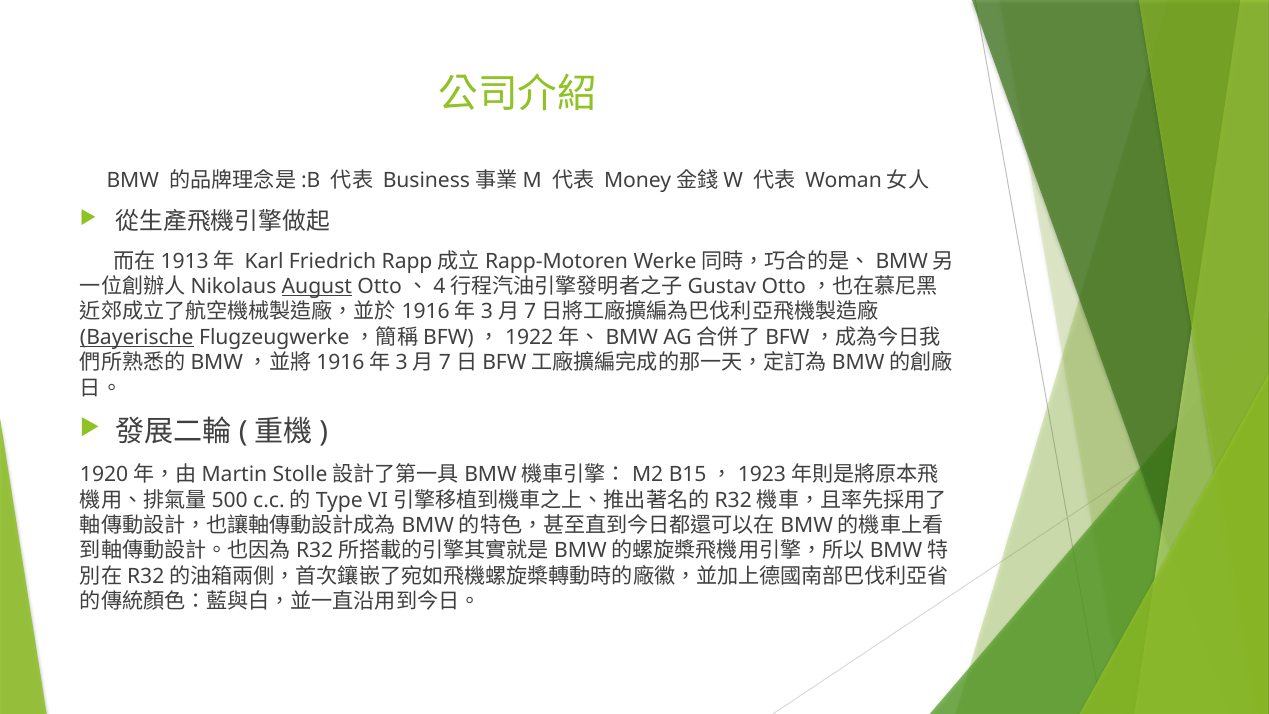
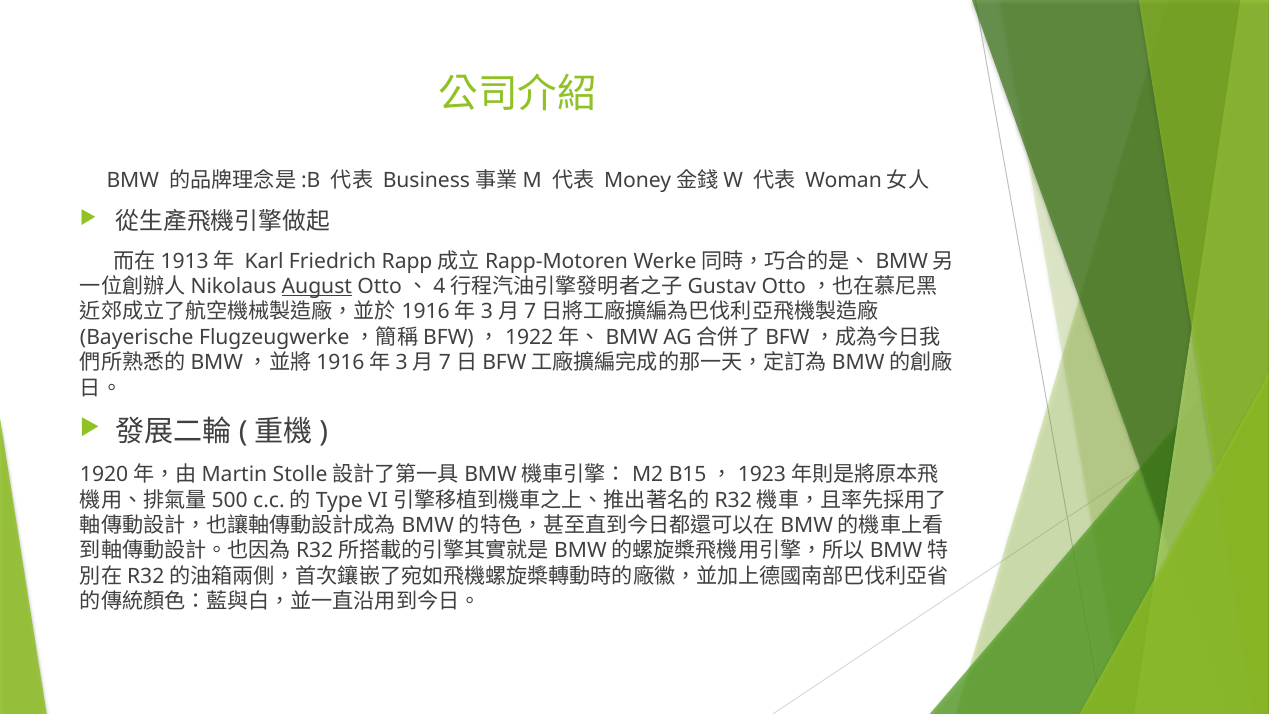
Bayerische underline: present -> none
